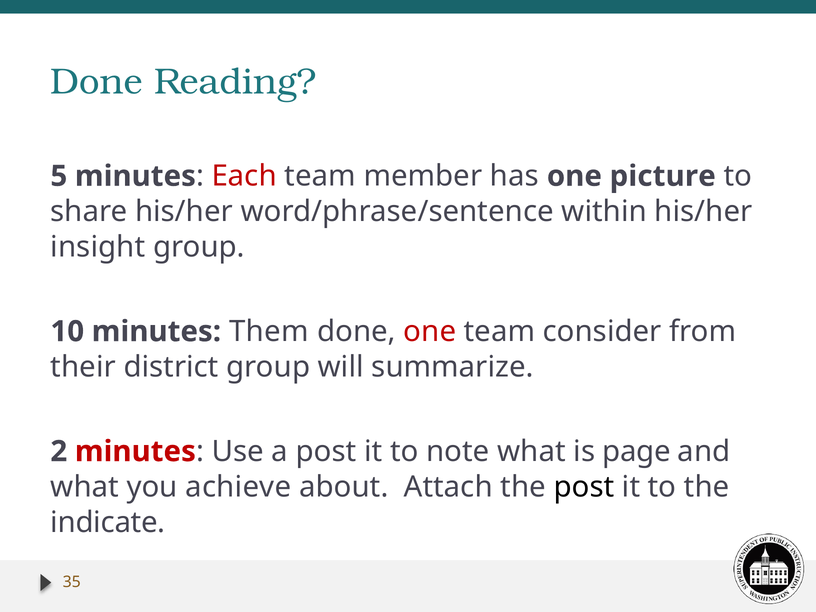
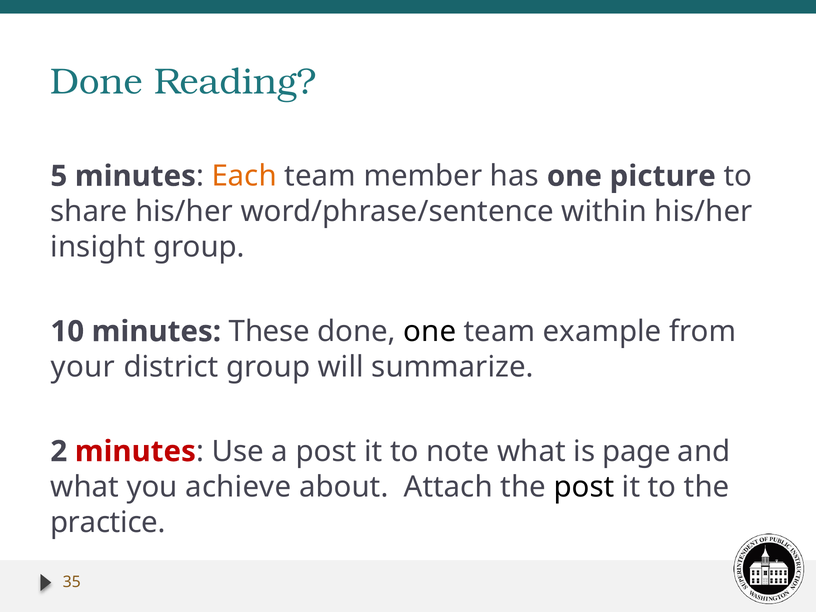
Each colour: red -> orange
Them: Them -> These
one at (430, 331) colour: red -> black
consider: consider -> example
their: their -> your
indicate: indicate -> practice
